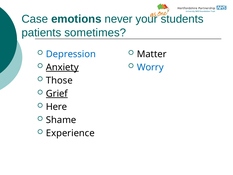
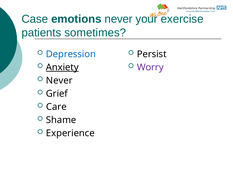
students: students -> exercise
Matter: Matter -> Persist
Worry colour: blue -> purple
Those at (59, 80): Those -> Never
Grief underline: present -> none
Here: Here -> Care
